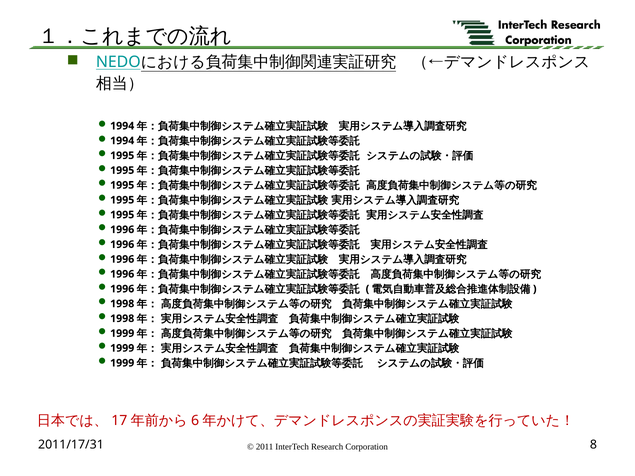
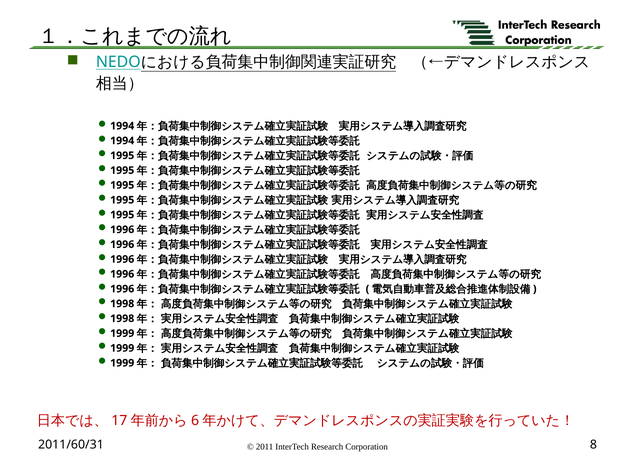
2011/17/31: 2011/17/31 -> 2011/60/31
